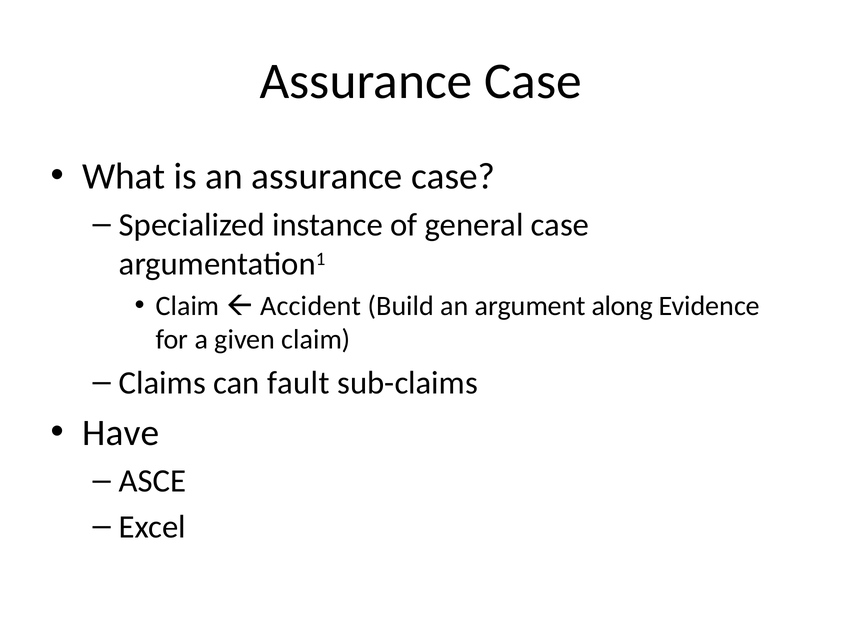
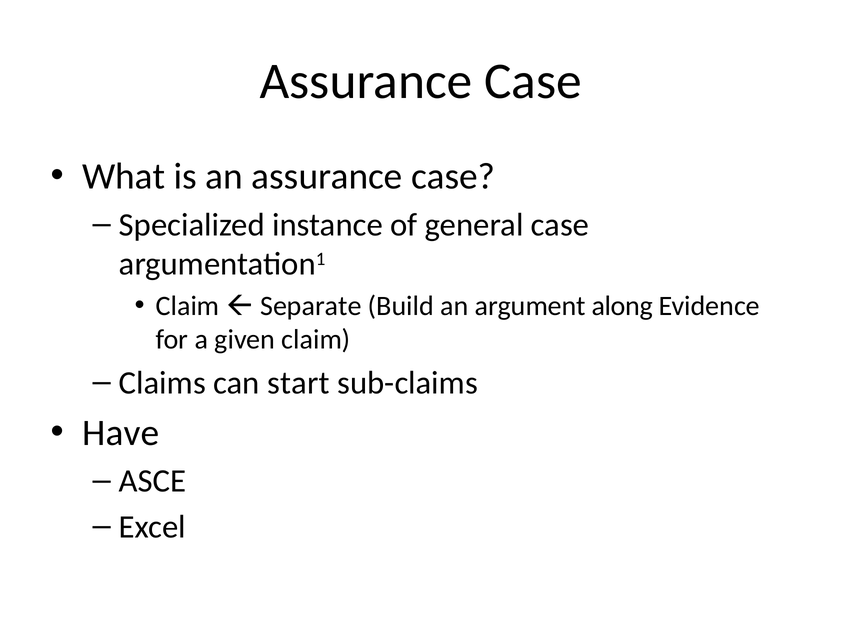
Accident: Accident -> Separate
fault: fault -> start
